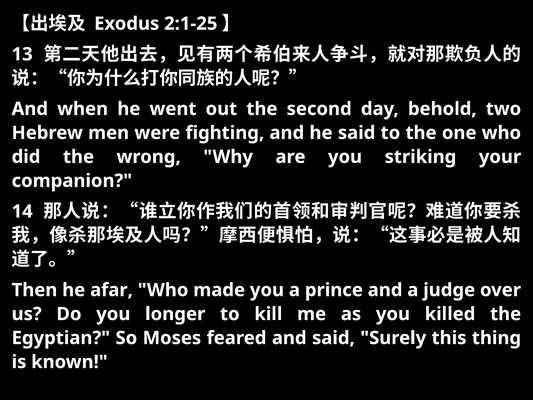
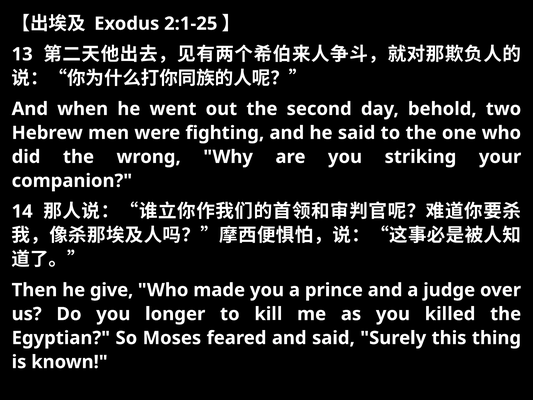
afar: afar -> give
